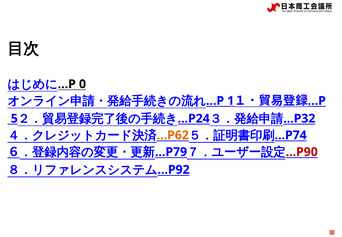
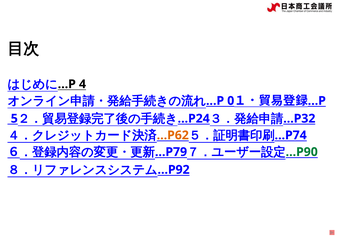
0: 0 -> 4
1: 1 -> 0
…P90 colour: red -> green
